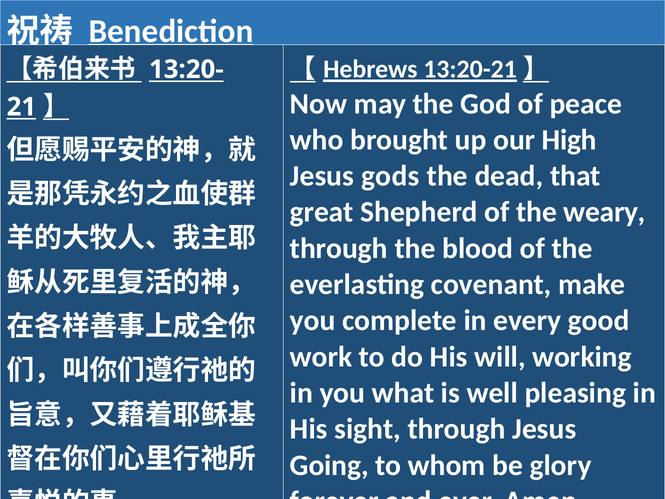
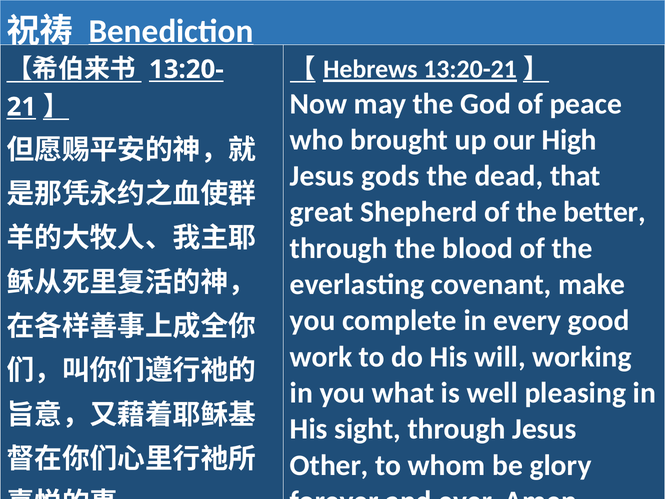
weary: weary -> better
Going: Going -> Other
